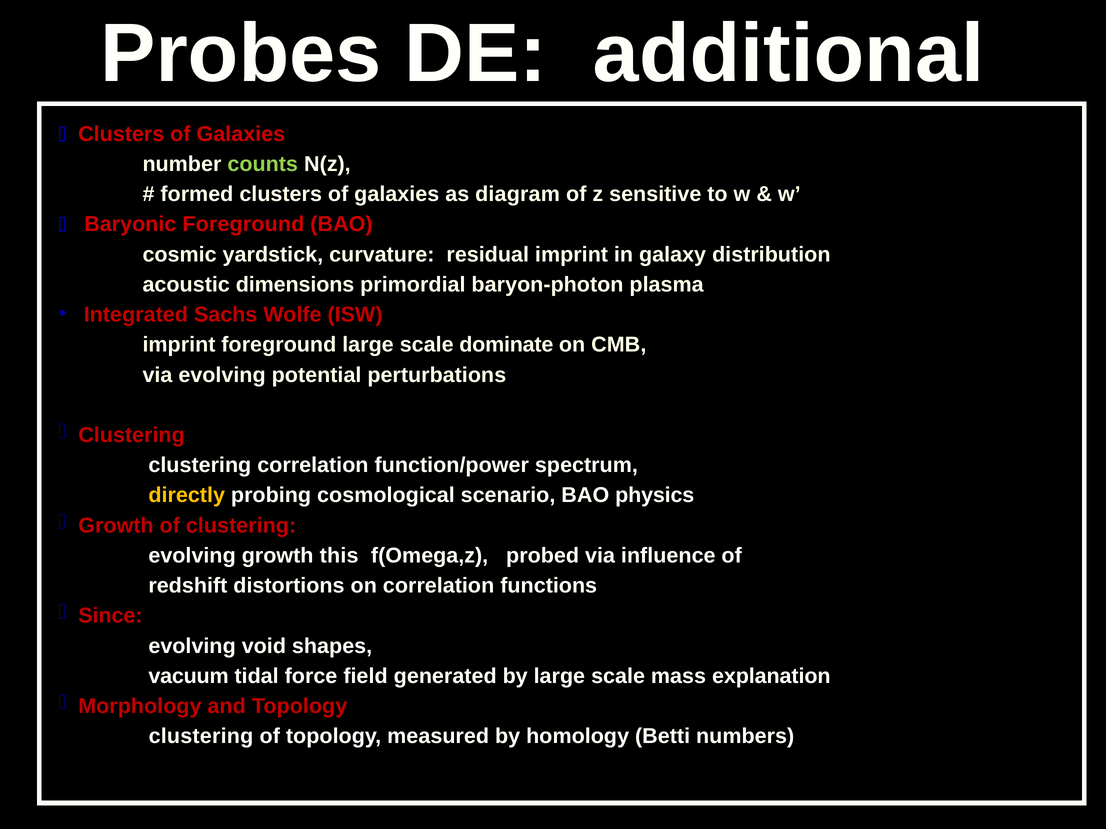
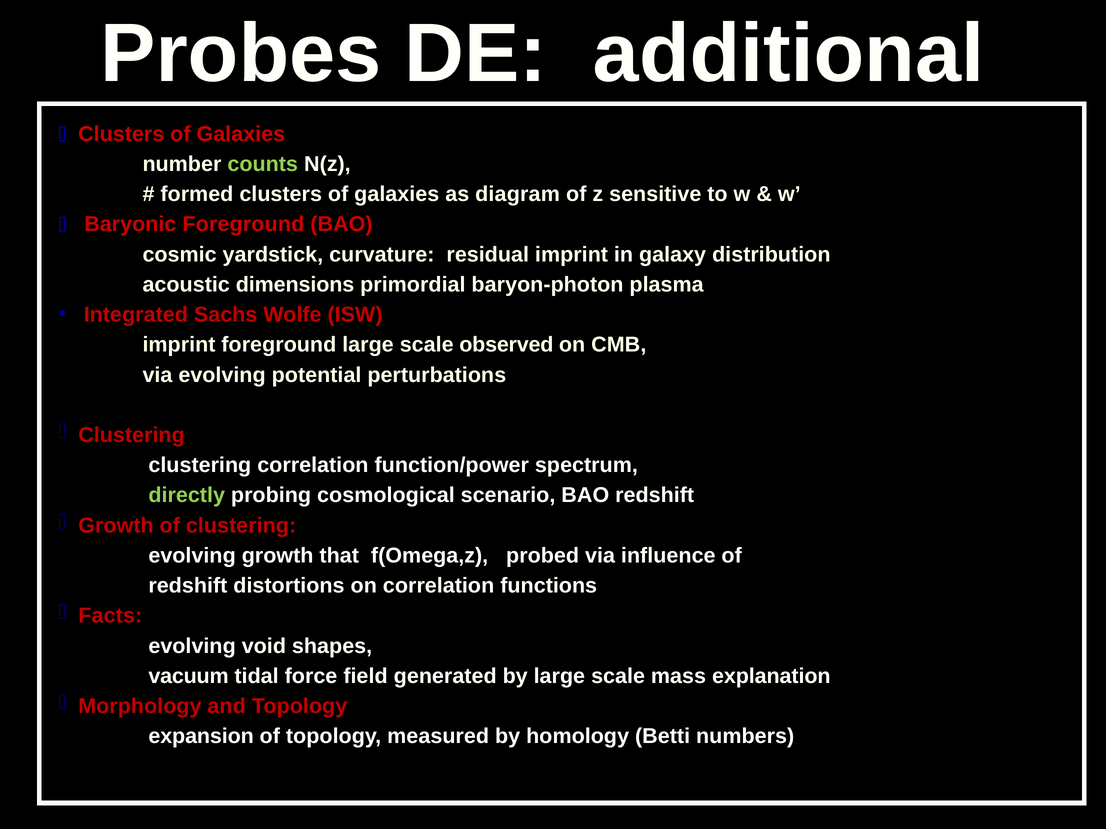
dominate: dominate -> observed
directly colour: yellow -> light green
BAO physics: physics -> redshift
this: this -> that
Since: Since -> Facts
clustering at (201, 737): clustering -> expansion
